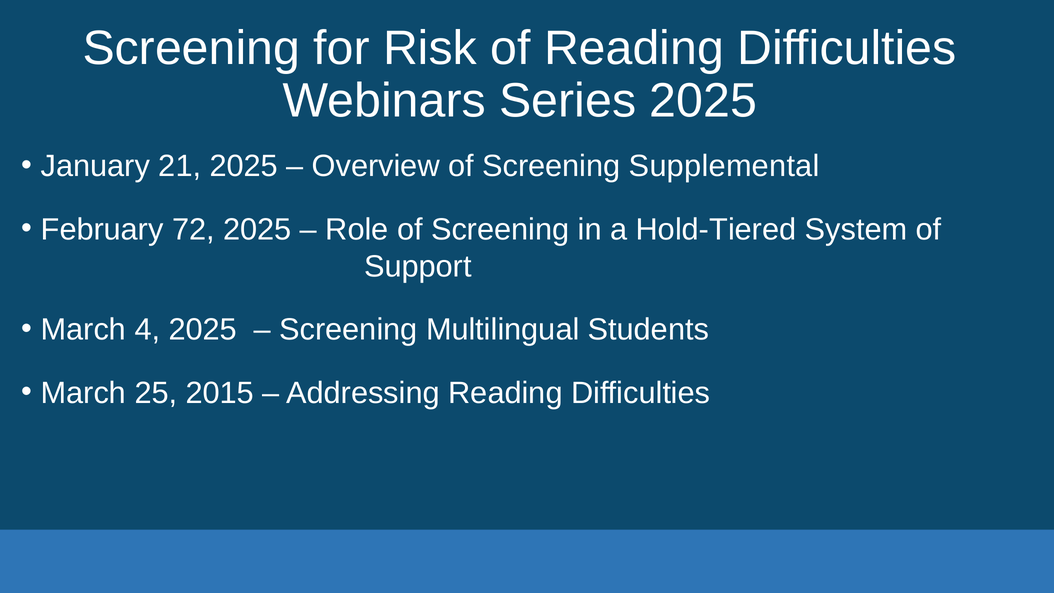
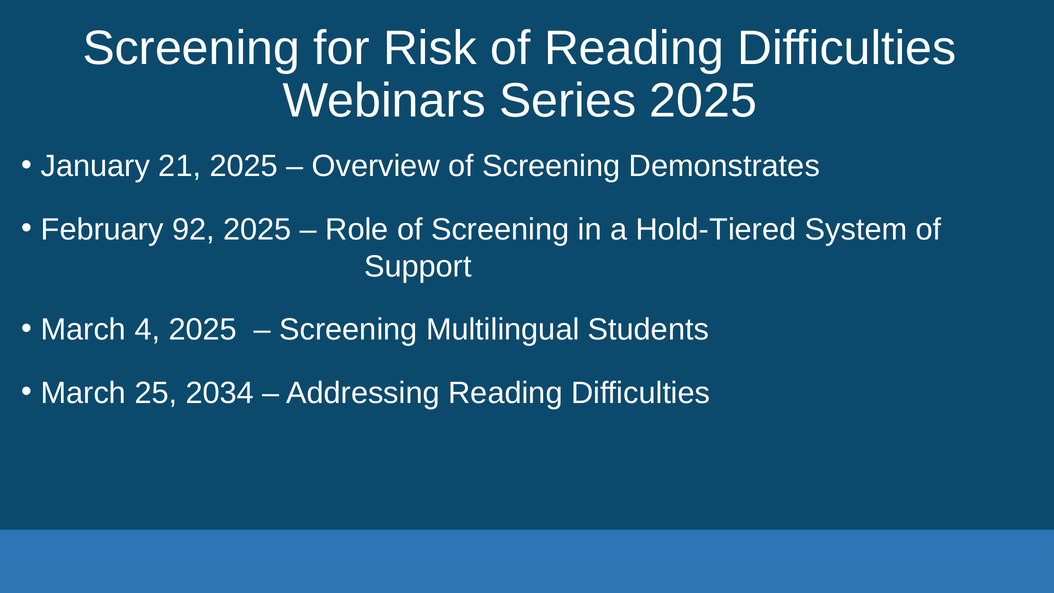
Supplemental: Supplemental -> Demonstrates
72: 72 -> 92
2015: 2015 -> 2034
